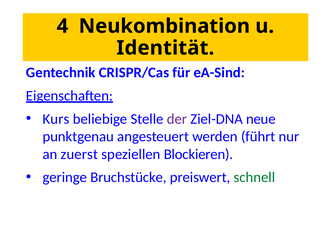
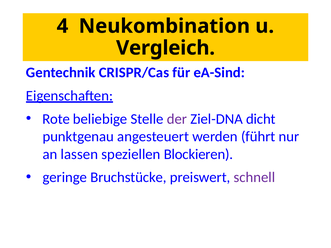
Identität: Identität -> Vergleich
Kurs: Kurs -> Rote
neue: neue -> dicht
zuerst: zuerst -> lassen
schnell colour: green -> purple
